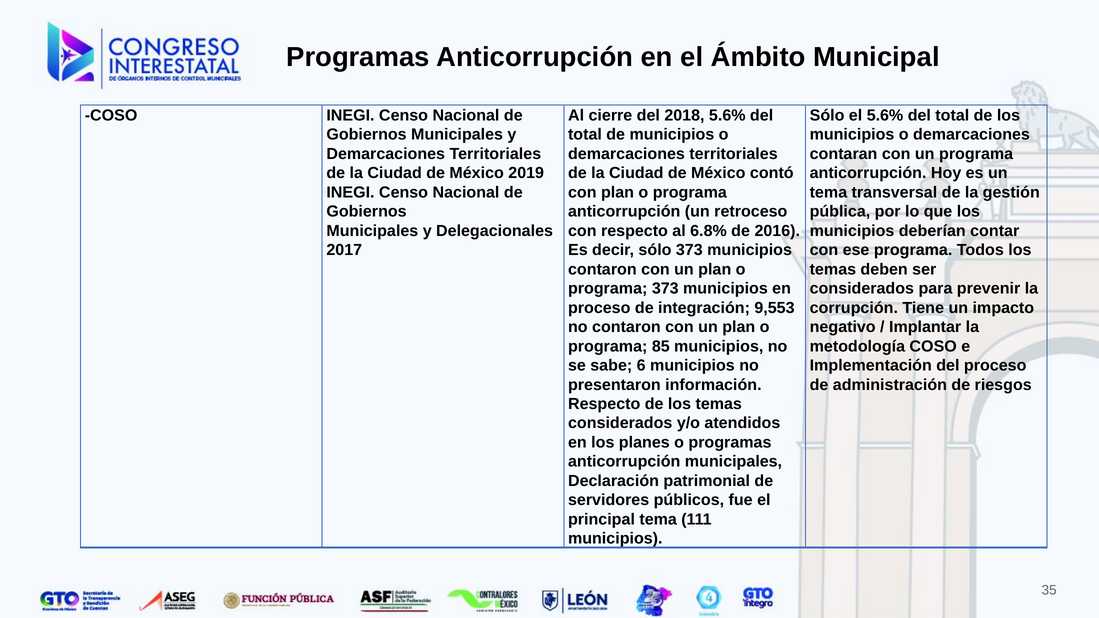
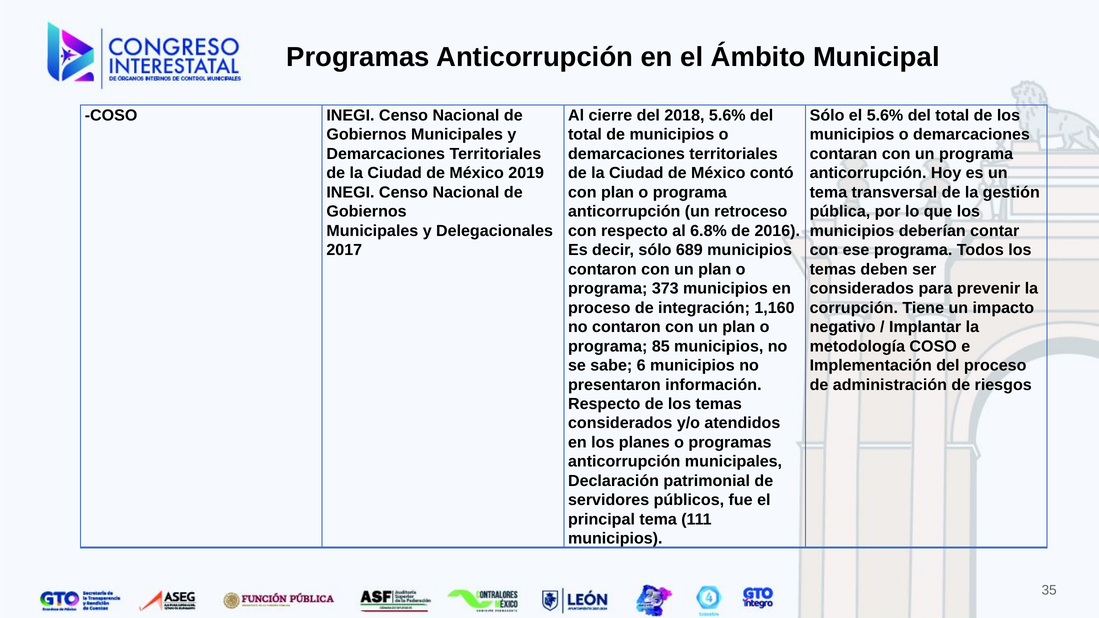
sólo 373: 373 -> 689
9,553: 9,553 -> 1,160
